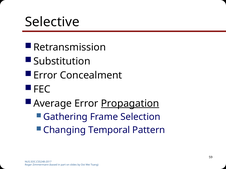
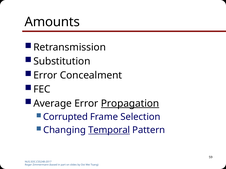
Selective: Selective -> Amounts
Gathering: Gathering -> Corrupted
Temporal underline: none -> present
